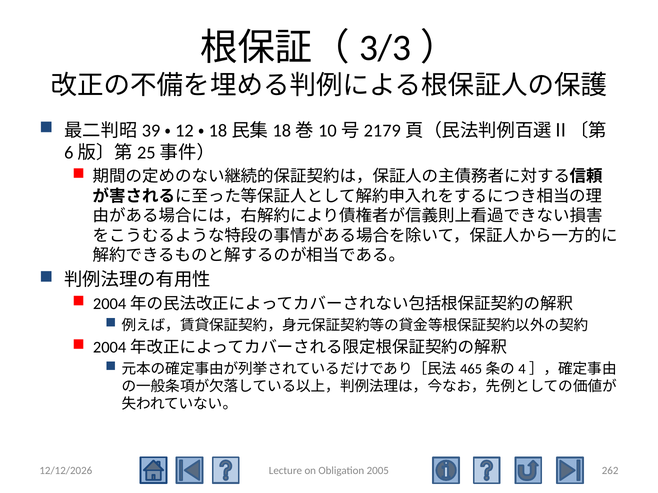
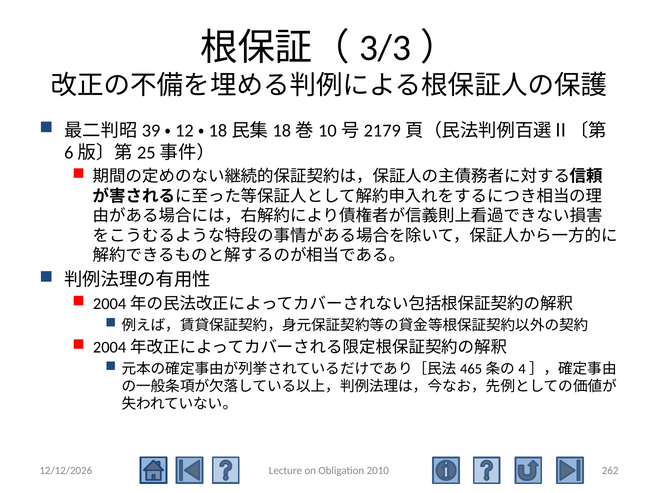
2005: 2005 -> 2010
